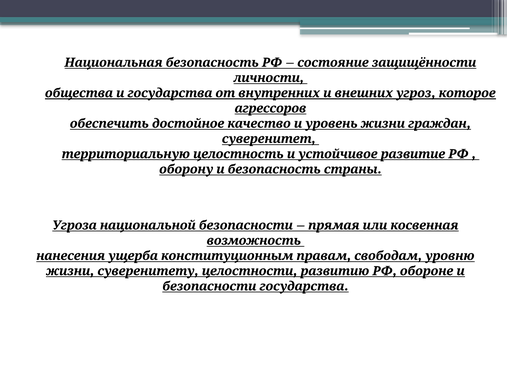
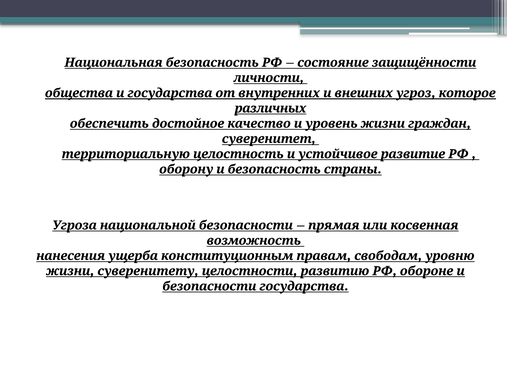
агрессоров: агрессоров -> различных
